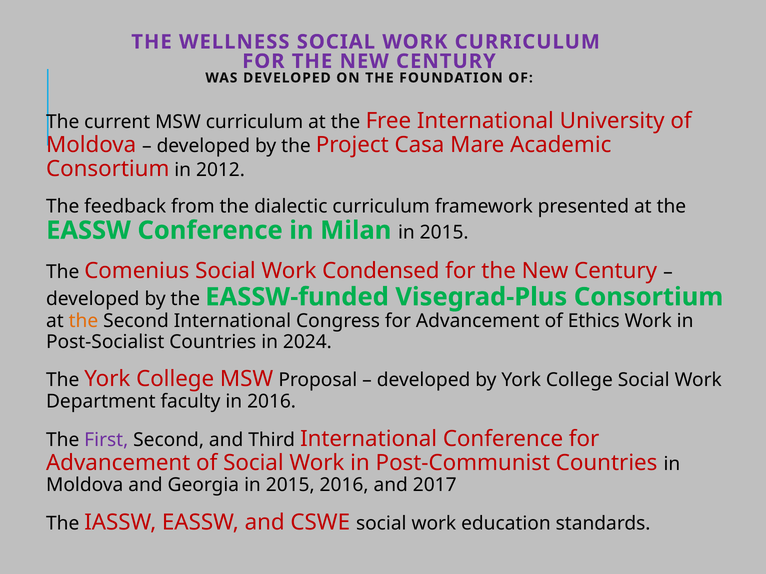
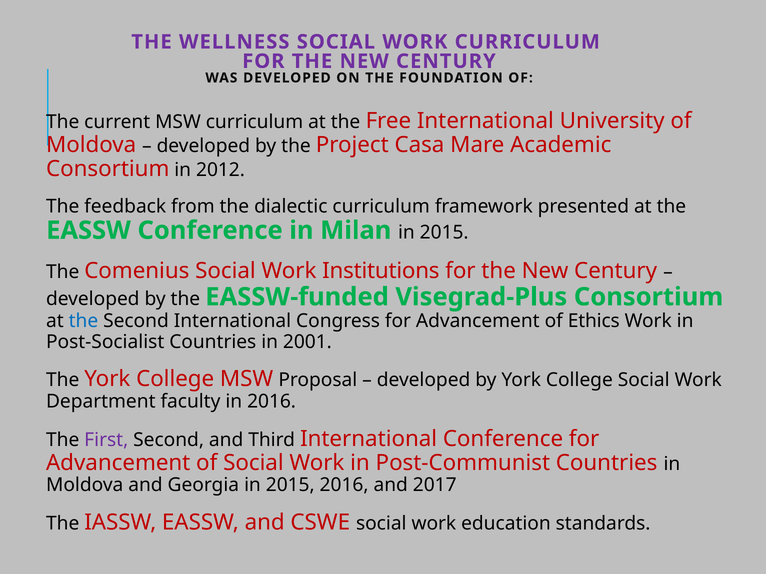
Condensed: Condensed -> Institutions
the at (83, 321) colour: orange -> blue
2024: 2024 -> 2001
